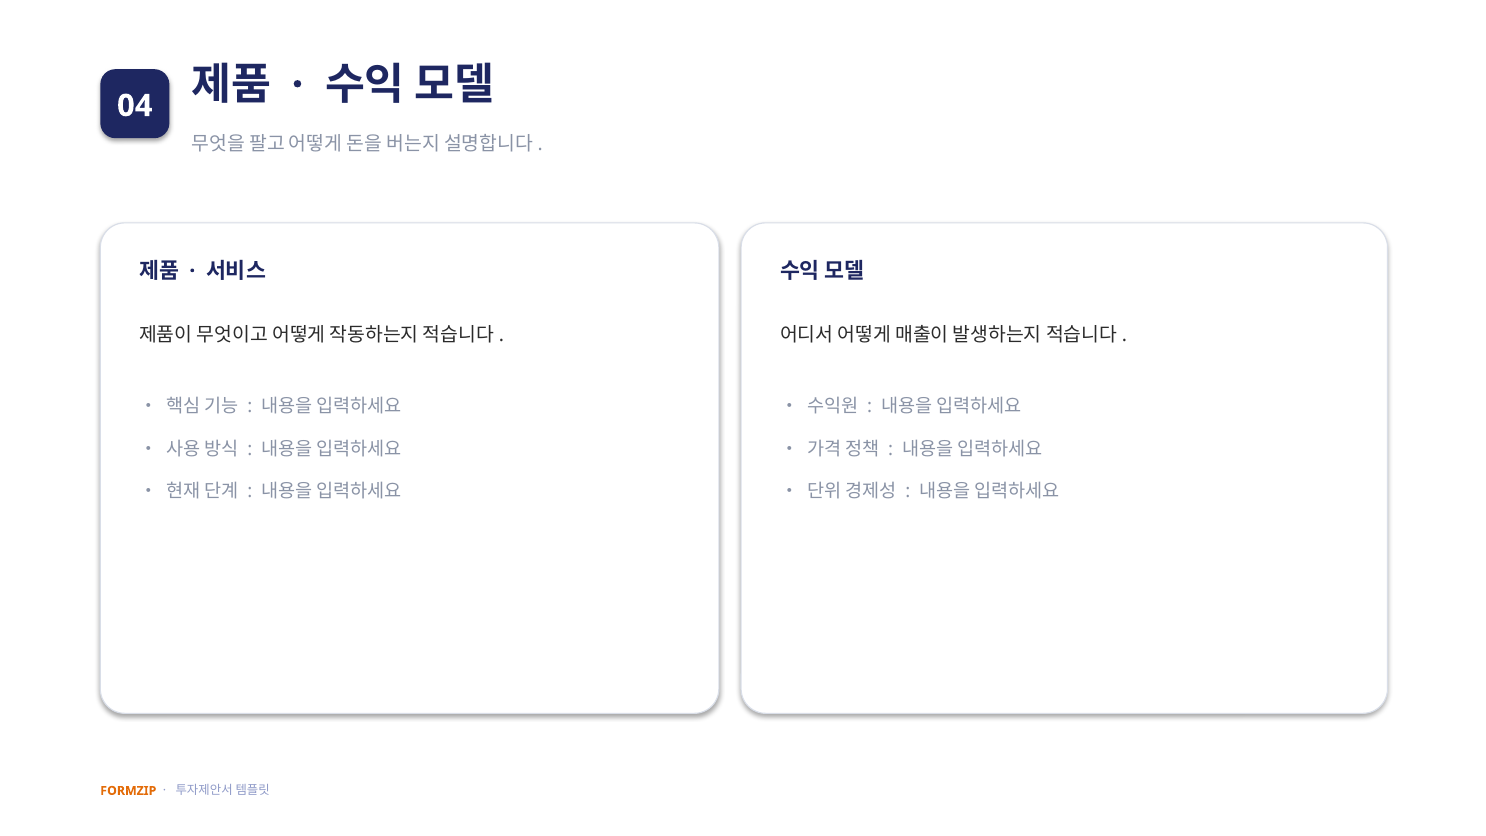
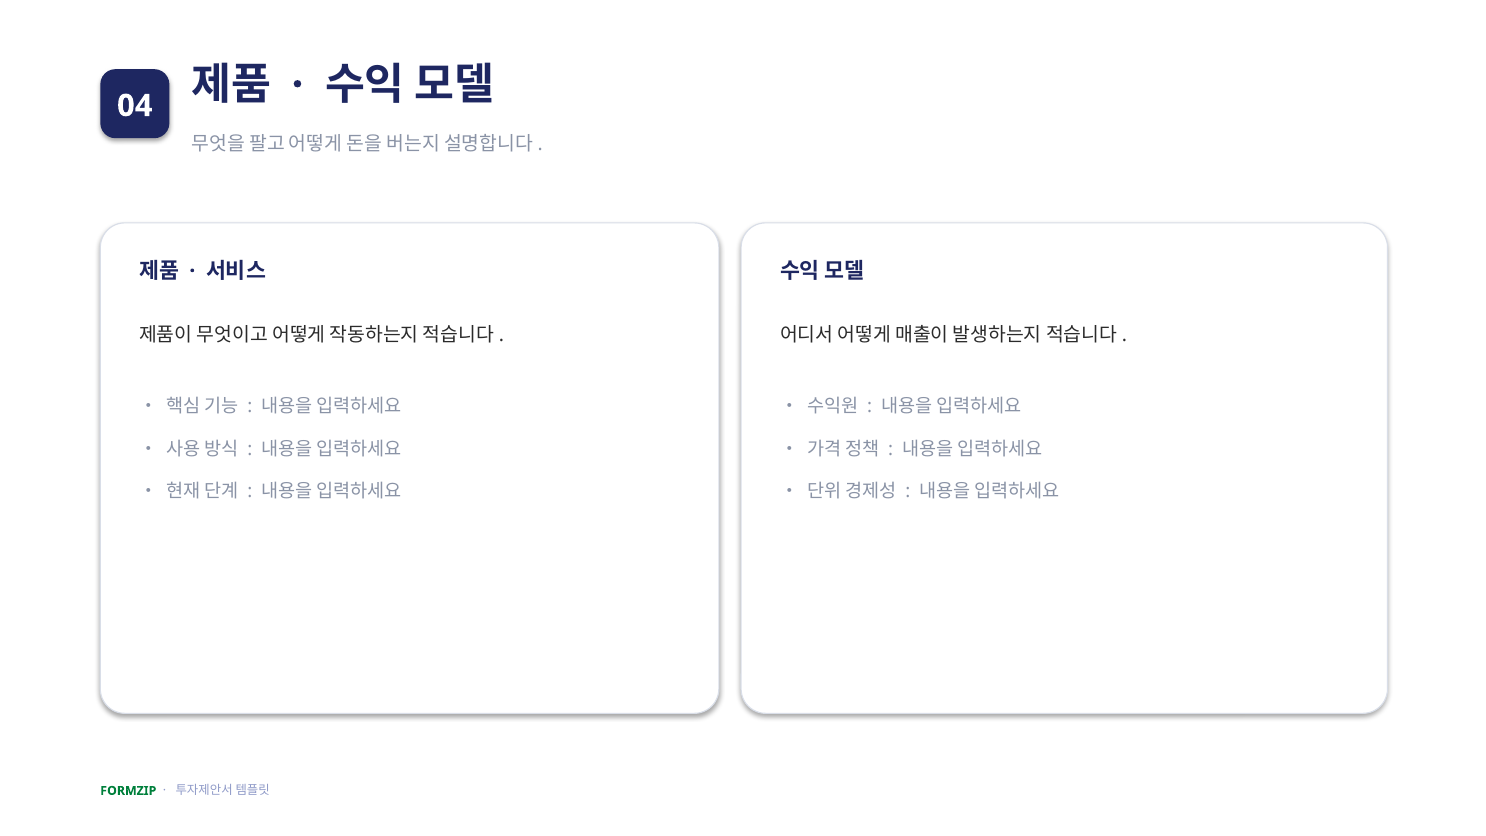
FORMZIP colour: orange -> green
